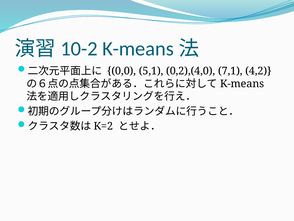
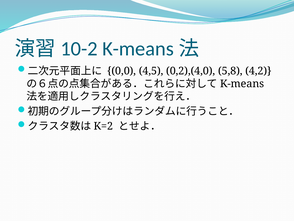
5,1: 5,1 -> 4,5
7,1: 7,1 -> 5,8
